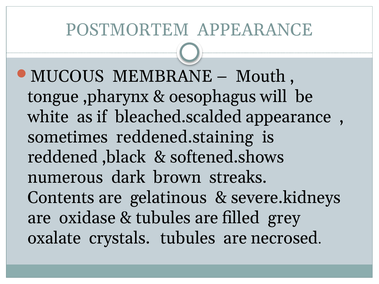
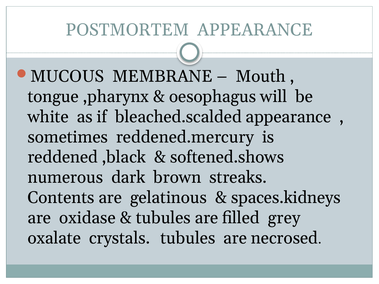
reddened.staining: reddened.staining -> reddened.mercury
severe.kidneys: severe.kidneys -> spaces.kidneys
